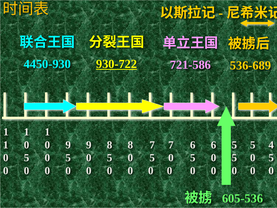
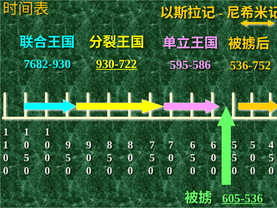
4450-930: 4450-930 -> 7682-930
721-586: 721-586 -> 595-586
536-689: 536-689 -> 536-752
605-536 underline: none -> present
